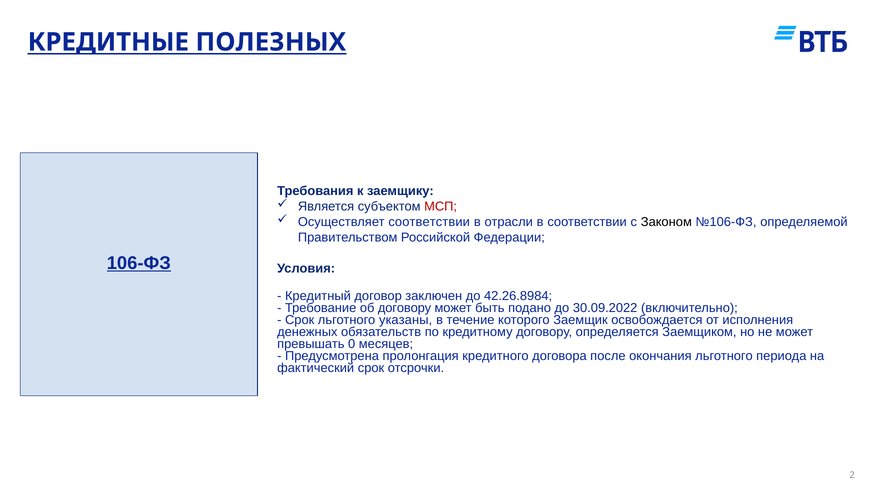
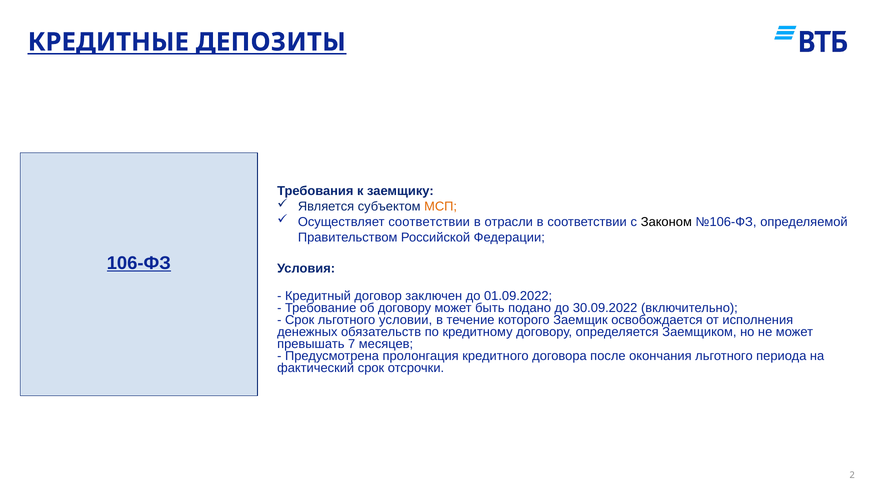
ПОЛЕЗНЫХ: ПОЛЕЗНЫХ -> ДЕПОЗИТЫ
МСП colour: red -> orange
42.26.8984: 42.26.8984 -> 01.09.2022
указаны: указаны -> условии
0: 0 -> 7
